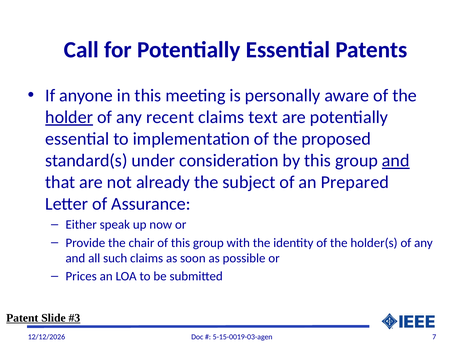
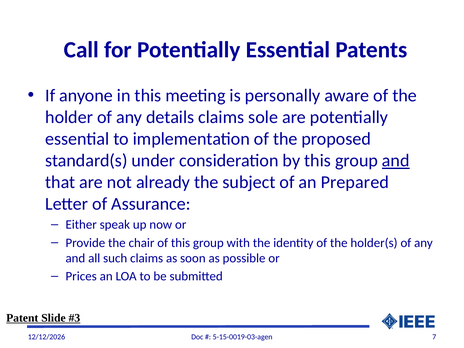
holder underline: present -> none
recent: recent -> details
text: text -> sole
